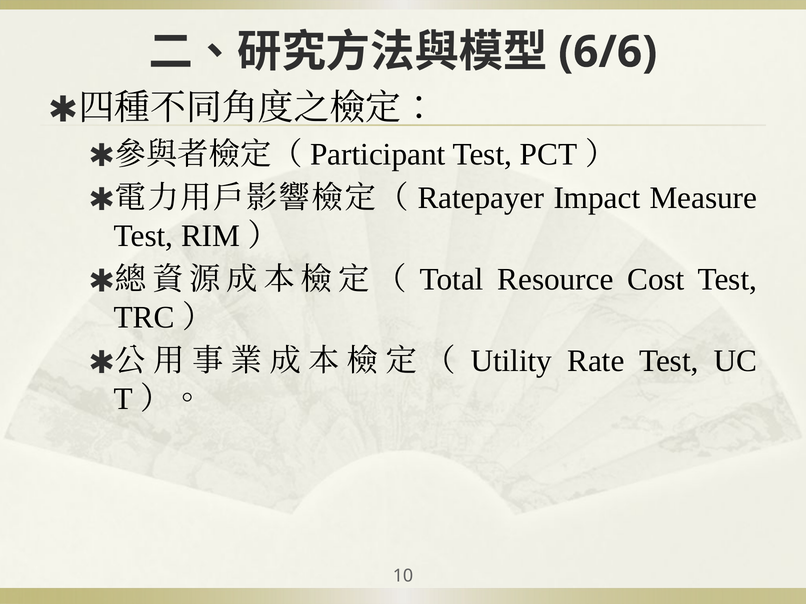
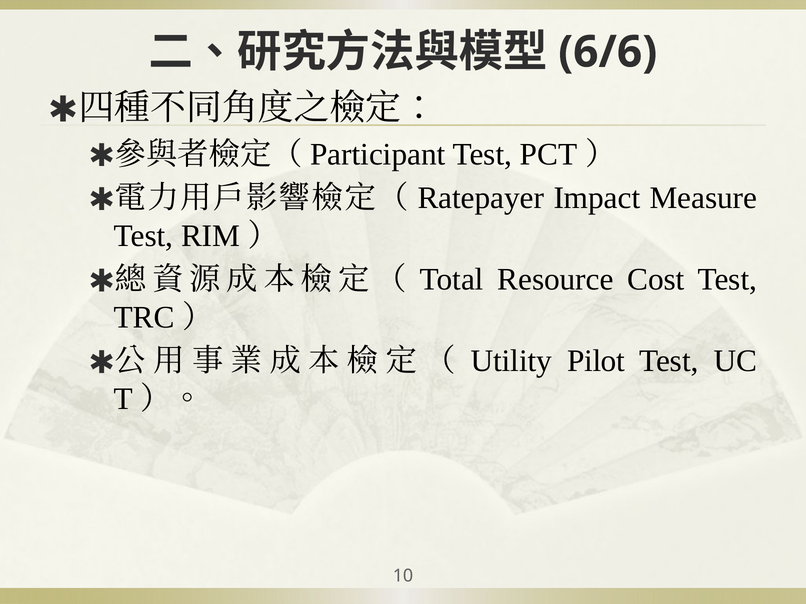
Rate: Rate -> Pilot
